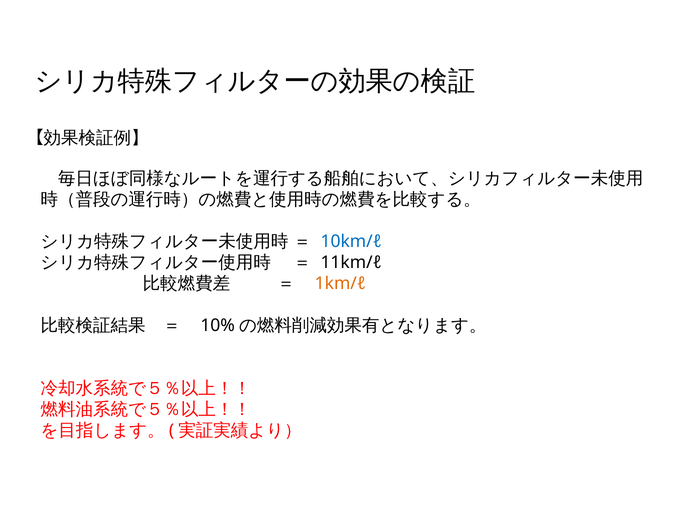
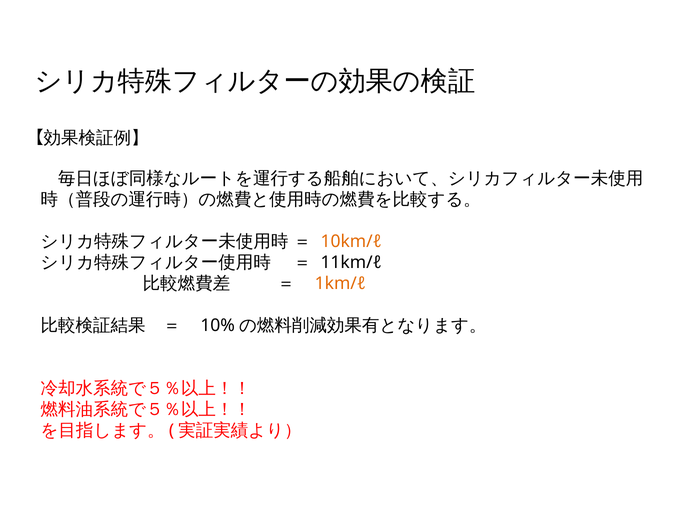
10km/ℓ colour: blue -> orange
